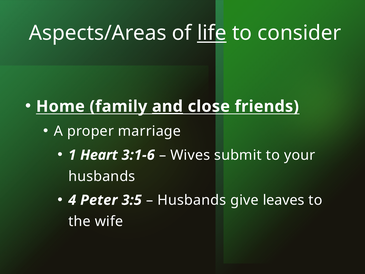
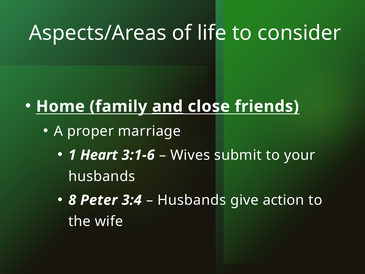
life underline: present -> none
4: 4 -> 8
3:5: 3:5 -> 3:4
leaves: leaves -> action
